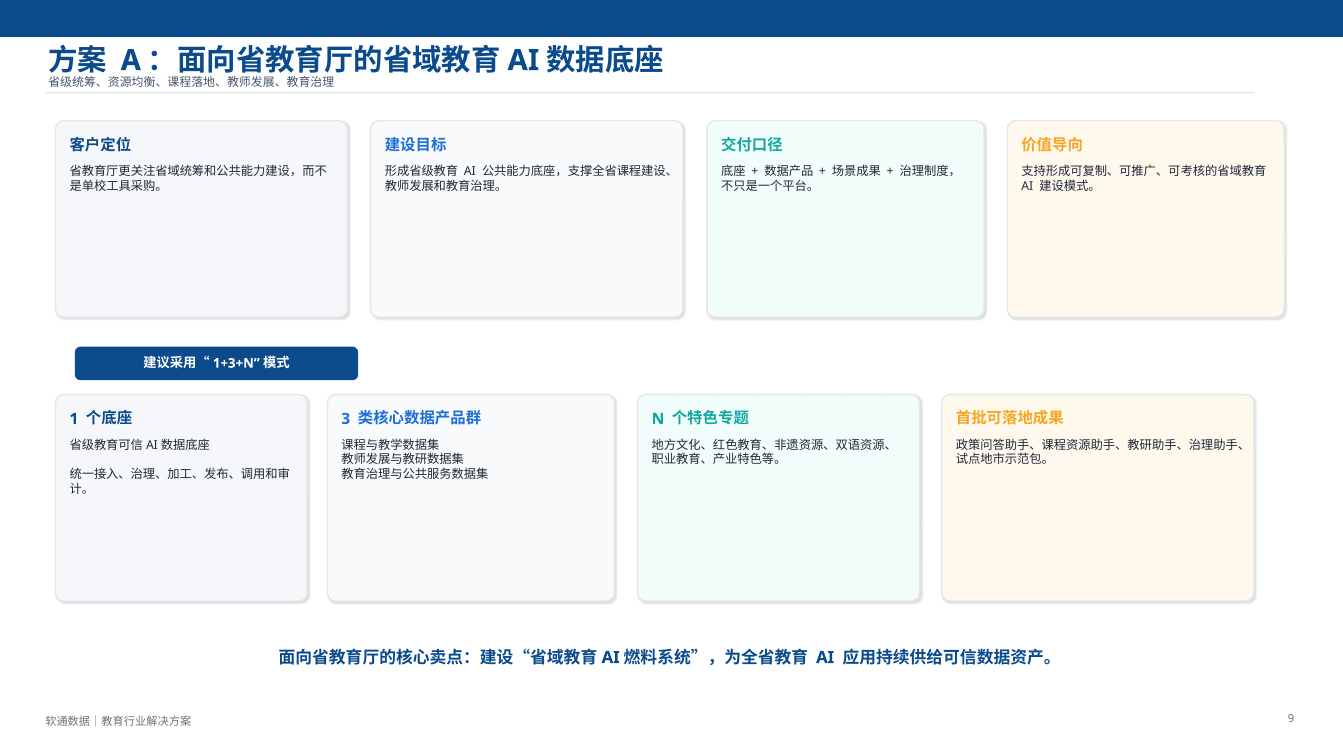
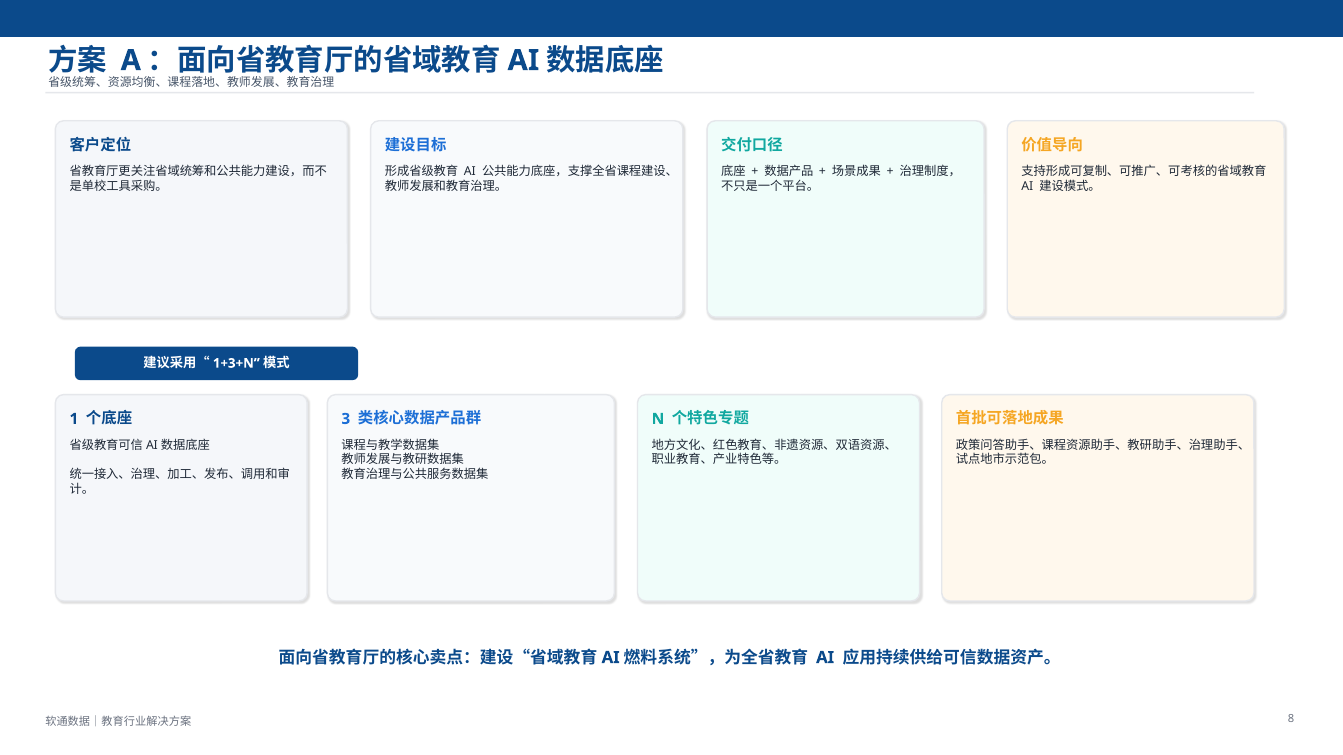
9: 9 -> 8
